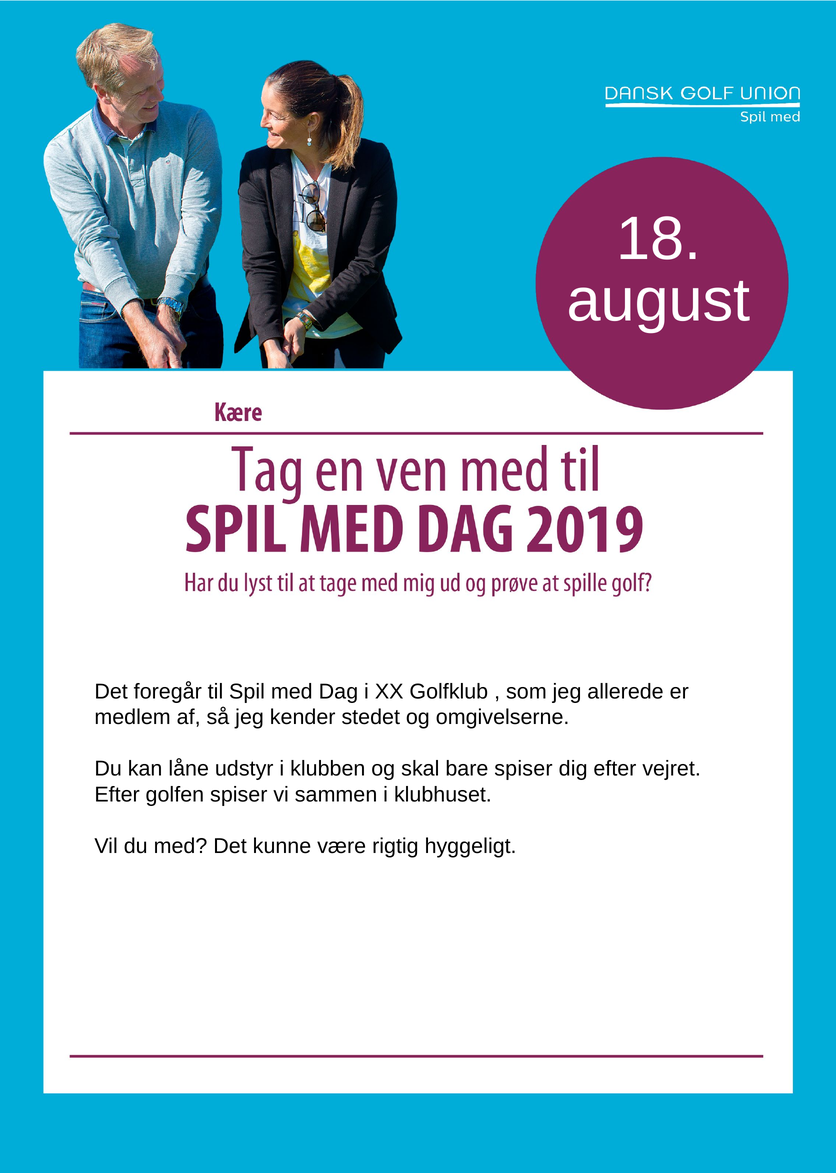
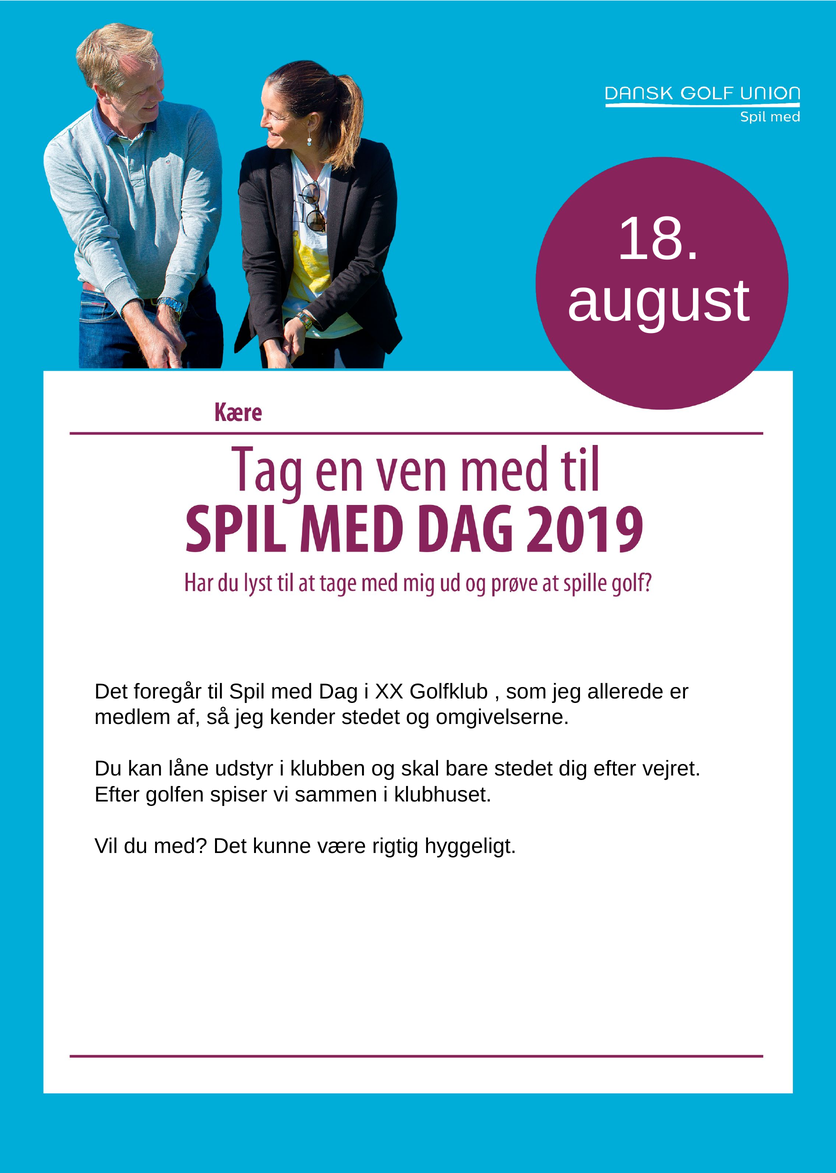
bare spiser: spiser -> stedet
